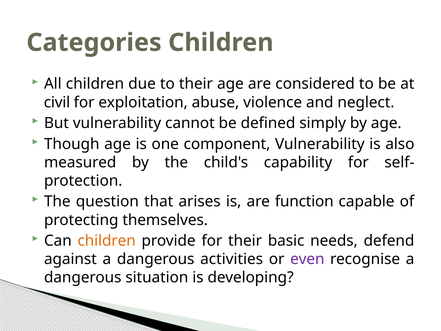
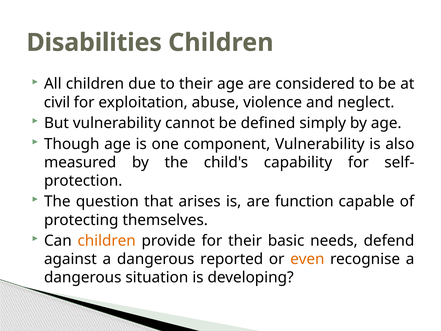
Categories: Categories -> Disabilities
activities: activities -> reported
even colour: purple -> orange
